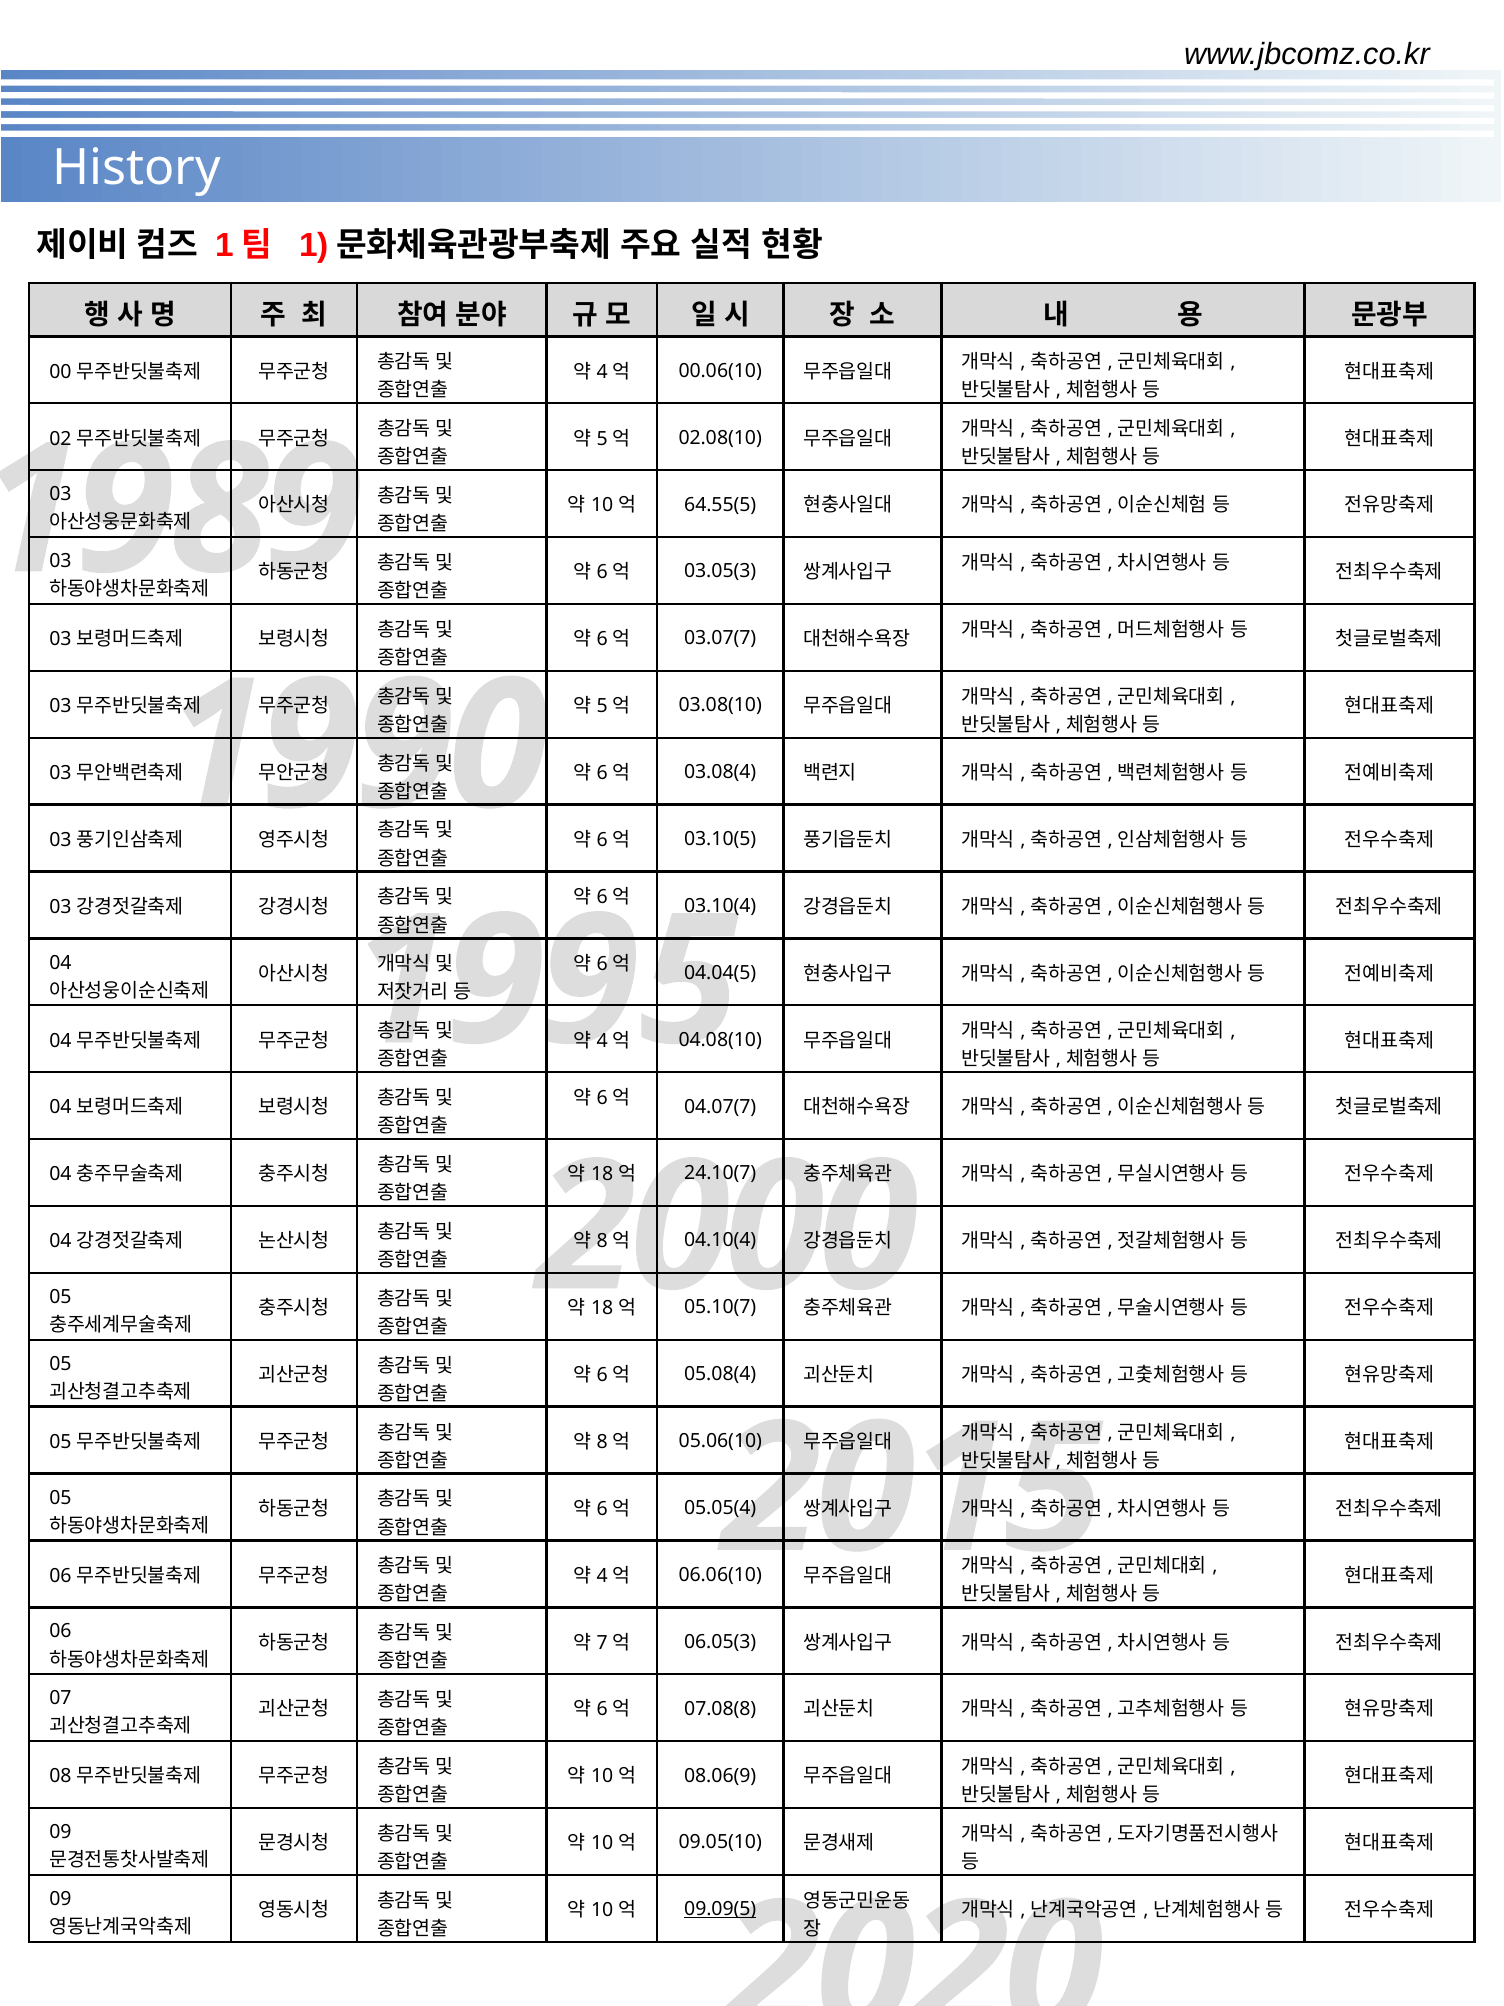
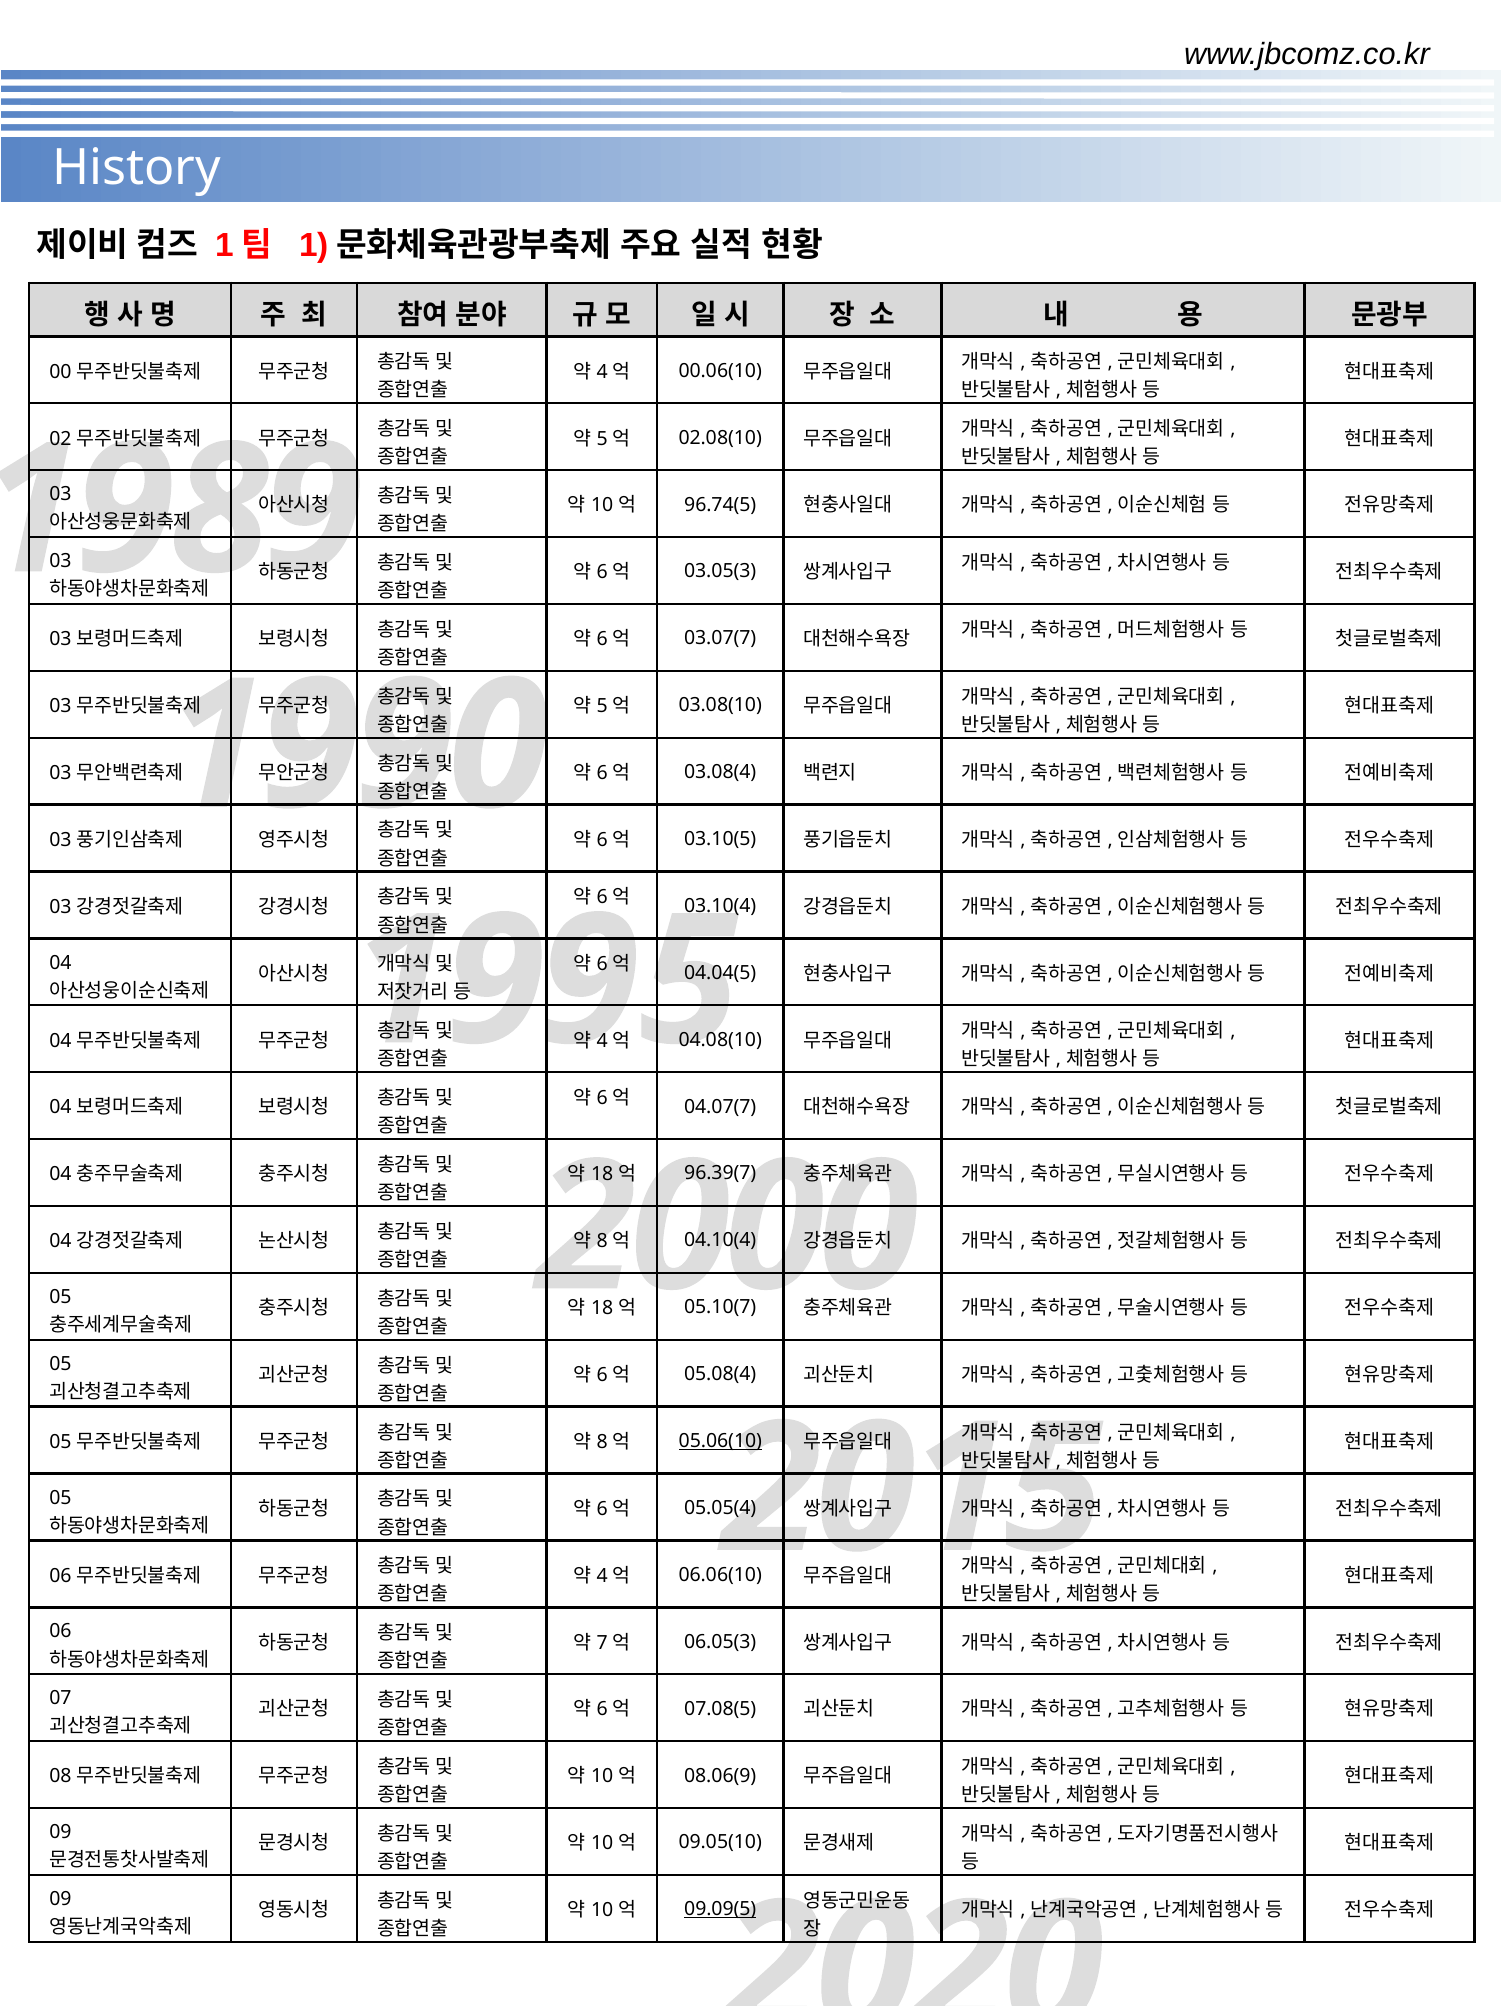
64.55(5: 64.55(5 -> 96.74(5
24.10(7: 24.10(7 -> 96.39(7
05.06(10 underline: none -> present
07.08(8: 07.08(8 -> 07.08(5
